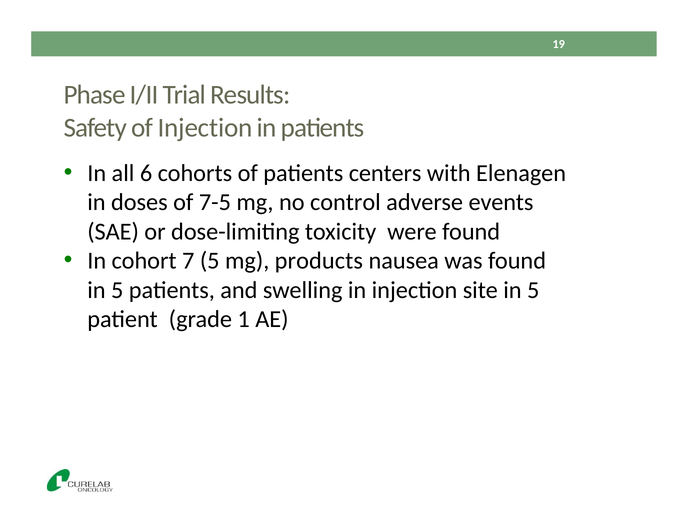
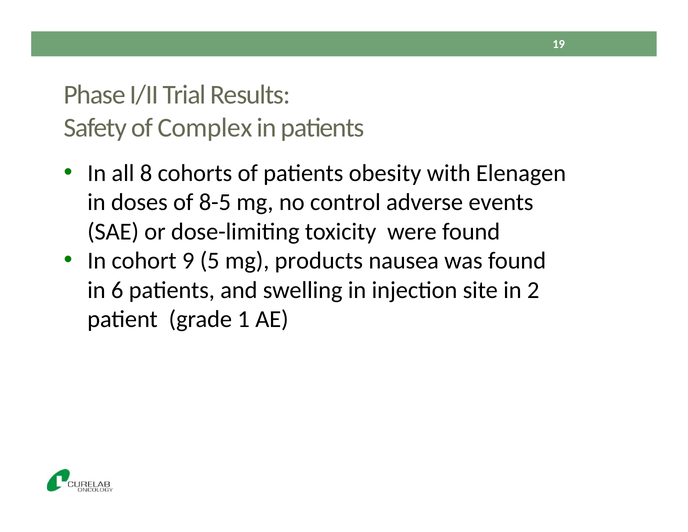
of Injection: Injection -> Complex
6: 6 -> 8
centers: centers -> obesity
7-5: 7-5 -> 8-5
7: 7 -> 9
5 at (117, 290): 5 -> 6
site in 5: 5 -> 2
